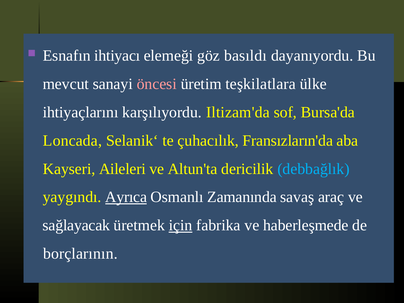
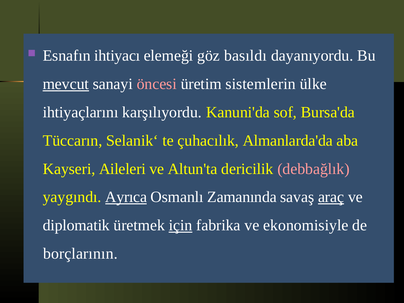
mevcut underline: none -> present
teşkilatlara: teşkilatlara -> sistemlerin
Iltizam'da: Iltizam'da -> Kanuni'da
Loncada: Loncada -> Tüccarın
Fransızların'da: Fransızların'da -> Almanlarda'da
debbağlık colour: light blue -> pink
araç underline: none -> present
sağlayacak: sağlayacak -> diplomatik
haberleşmede: haberleşmede -> ekonomisiyle
